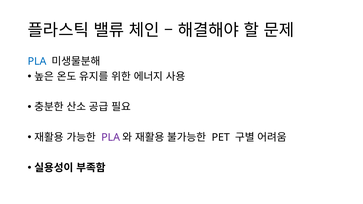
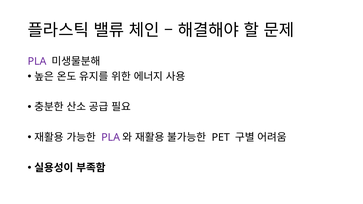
PLA at (37, 61) colour: blue -> purple
